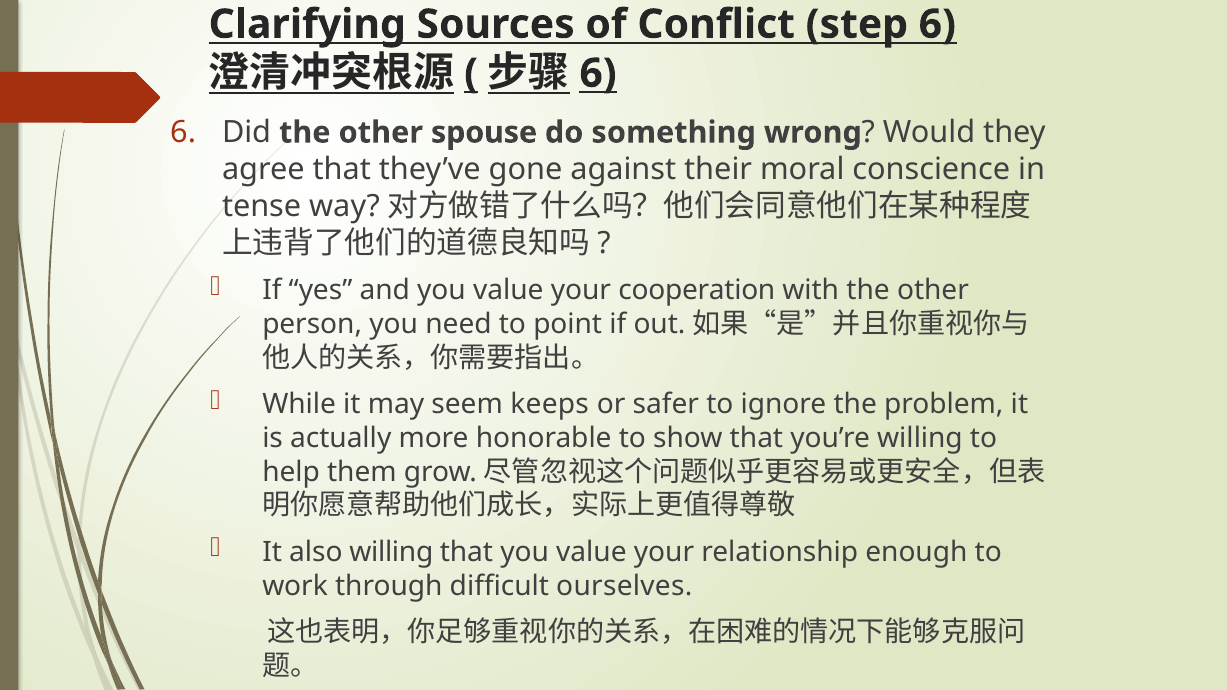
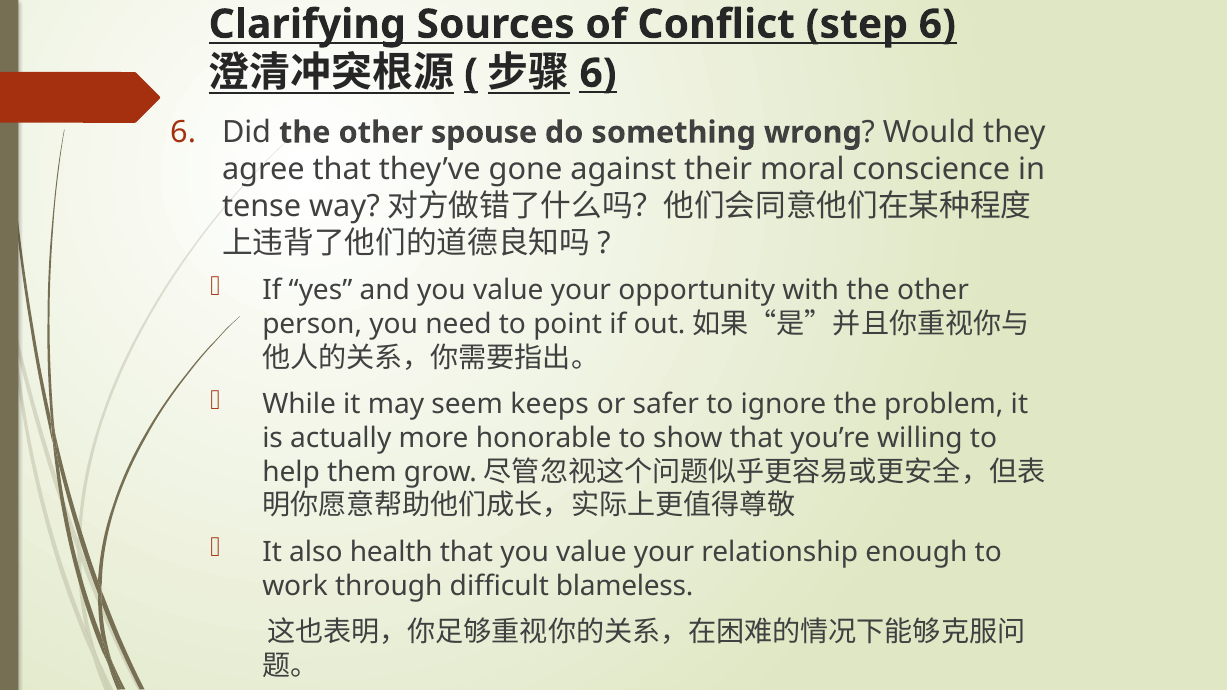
cooperation: cooperation -> opportunity
also willing: willing -> health
ourselves: ourselves -> blameless
